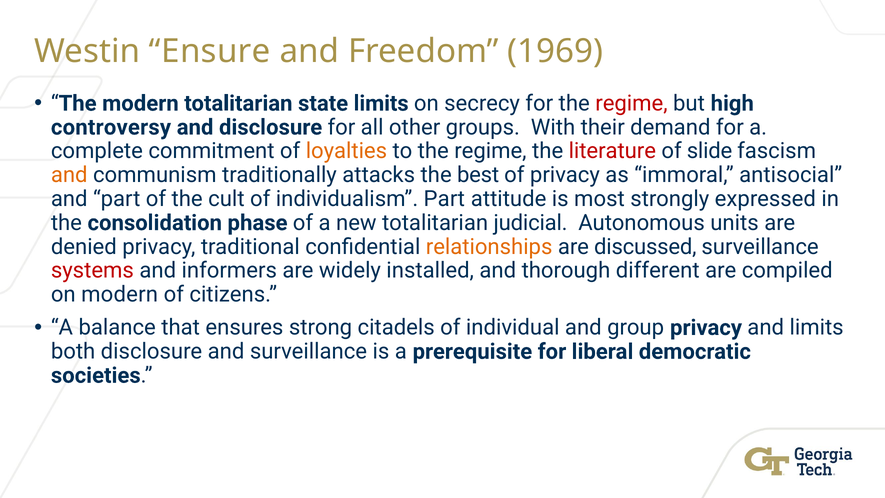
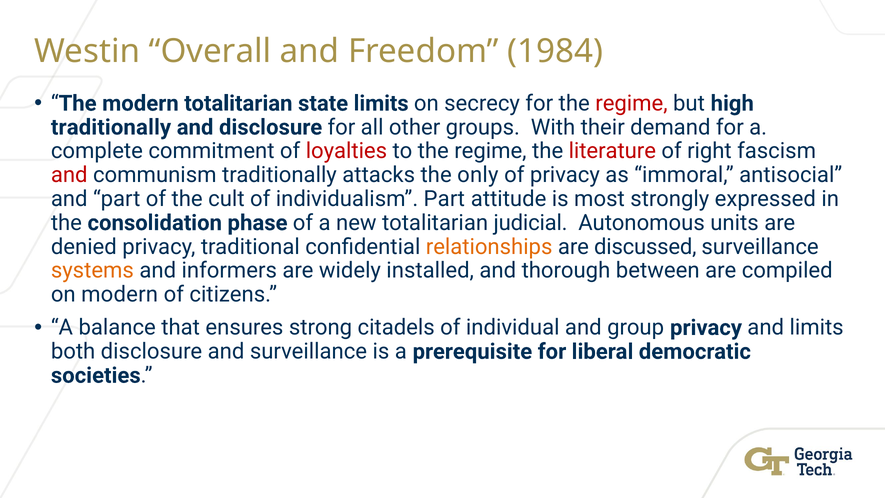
Ensure: Ensure -> Overall
1969: 1969 -> 1984
controversy at (111, 127): controversy -> traditionally
loyalties colour: orange -> red
slide: slide -> right
and at (69, 175) colour: orange -> red
best: best -> only
systems colour: red -> orange
different: different -> between
